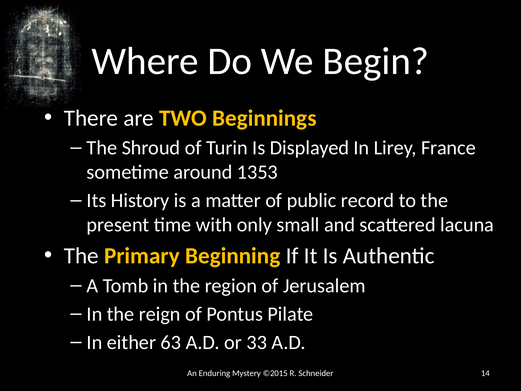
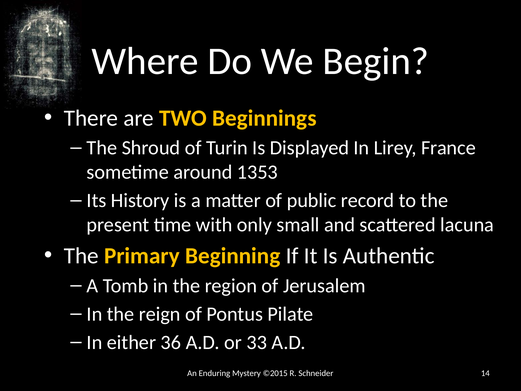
63: 63 -> 36
